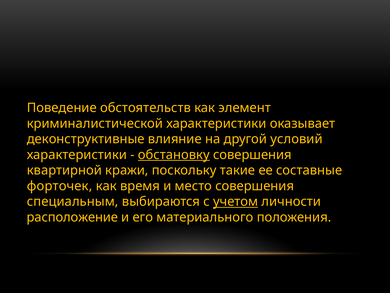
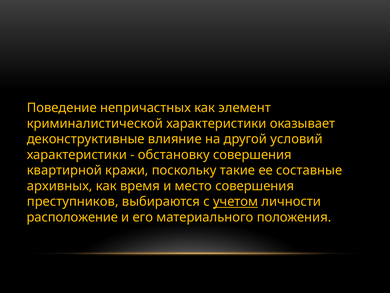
обстоятельств: обстоятельств -> непричастных
обстановку underline: present -> none
форточек: форточек -> архивных
специальным: специальным -> преступников
